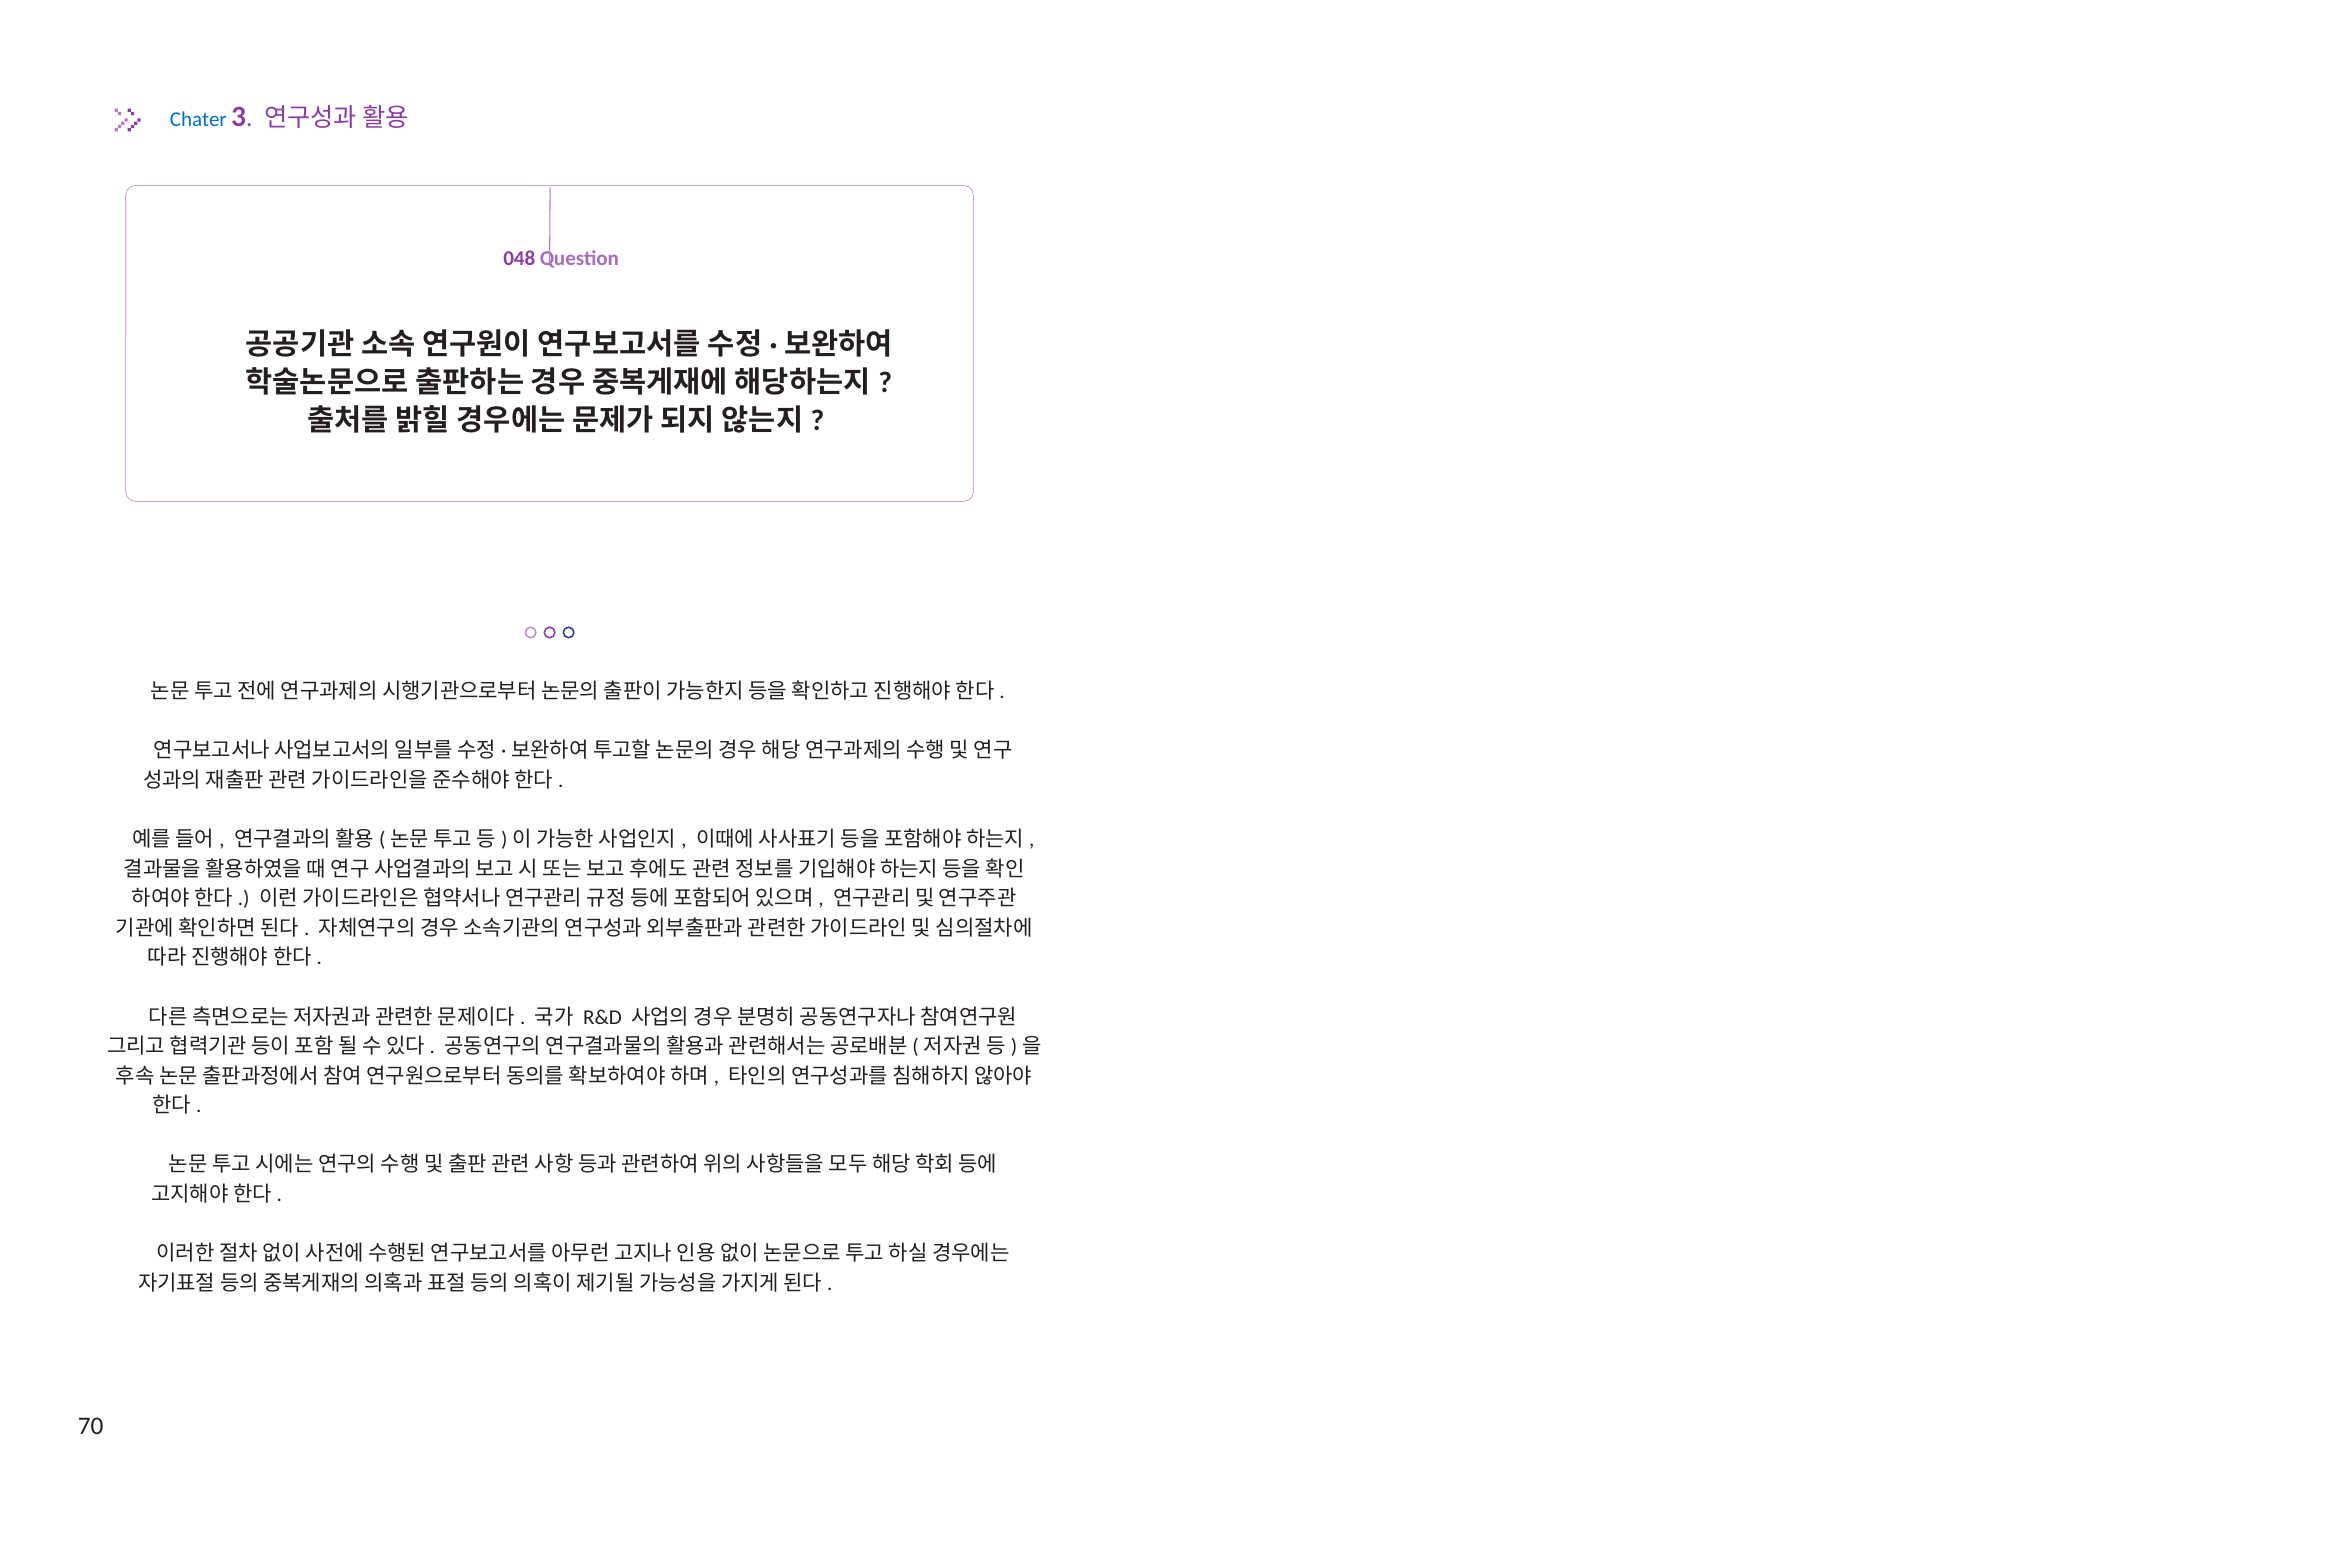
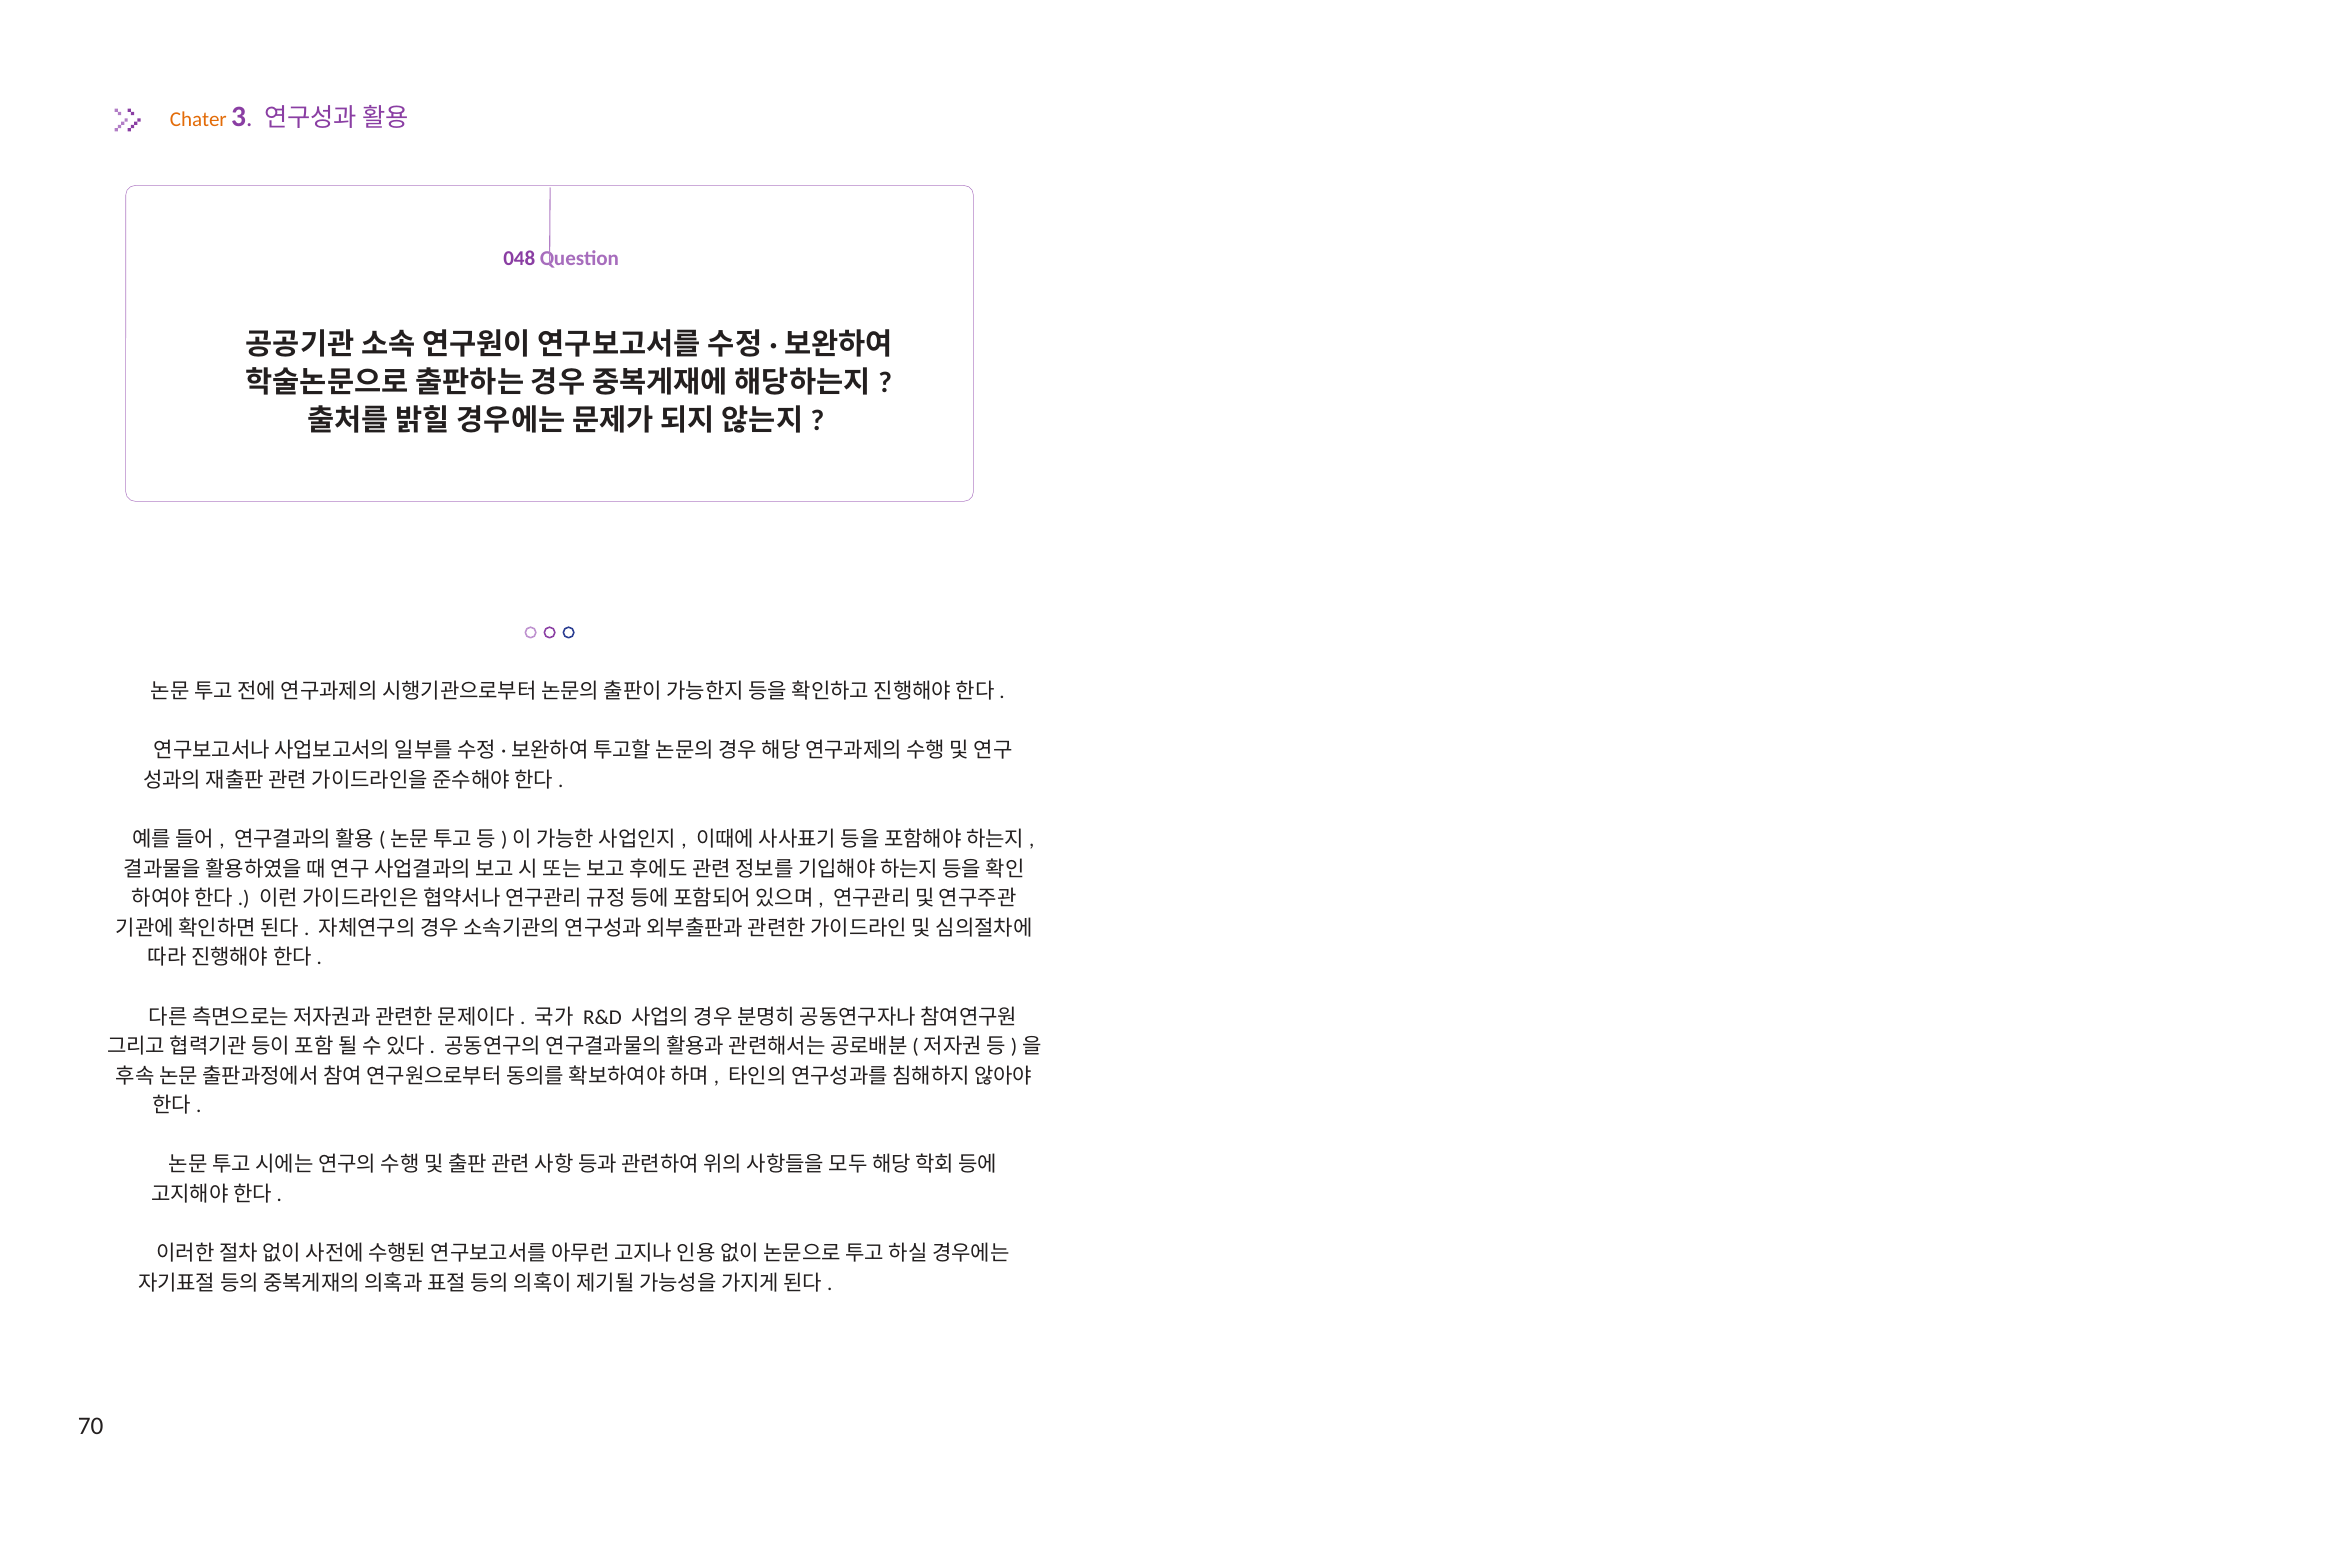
Chater colour: blue -> orange
